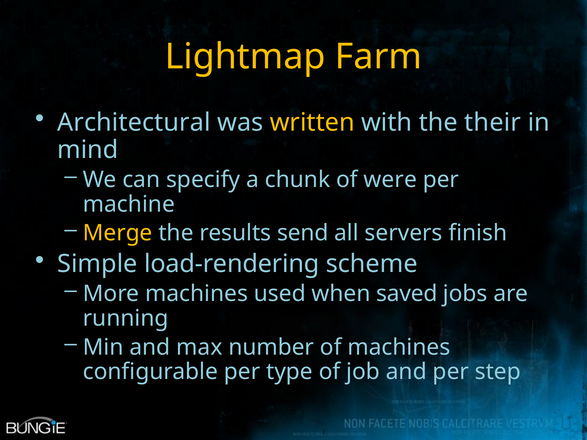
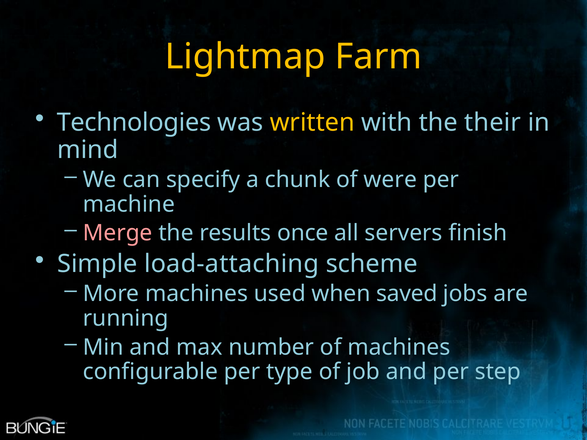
Architectural: Architectural -> Technologies
Merge colour: yellow -> pink
send: send -> once
load-rendering: load-rendering -> load-attaching
